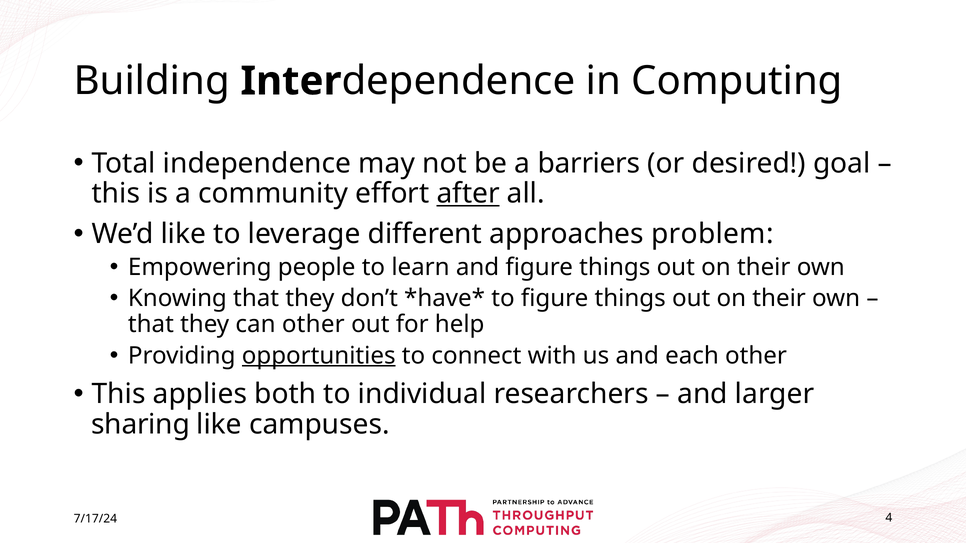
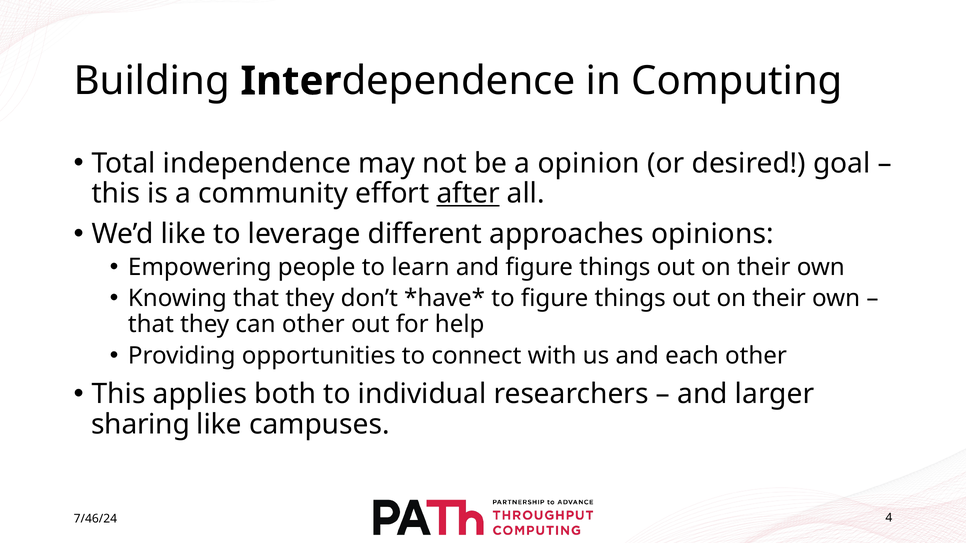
barriers: barriers -> opinion
problem: problem -> opinions
opportunities underline: present -> none
7/17/24: 7/17/24 -> 7/46/24
